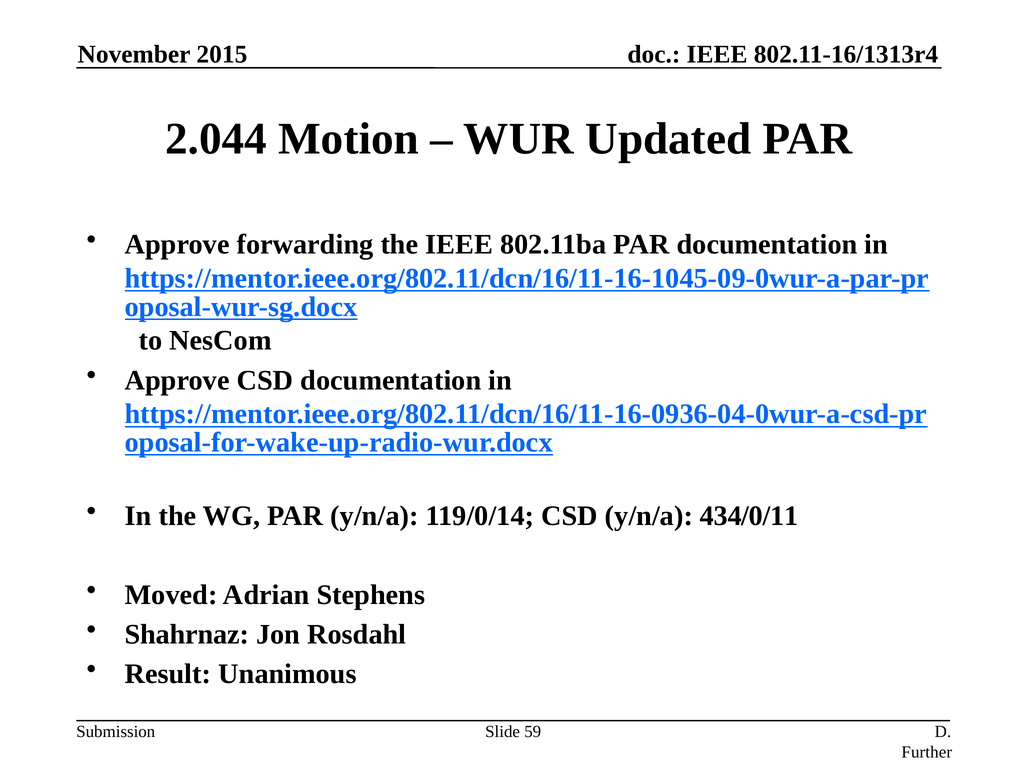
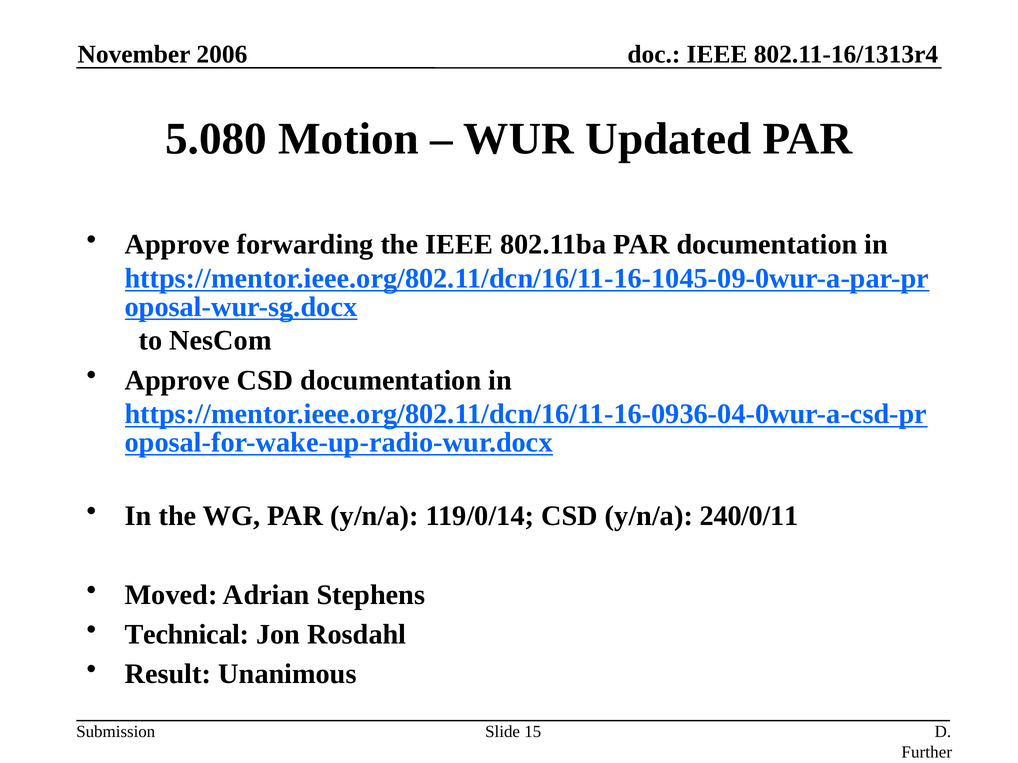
2015: 2015 -> 2006
2.044: 2.044 -> 5.080
434/0/11: 434/0/11 -> 240/0/11
Shahrnaz: Shahrnaz -> Technical
59: 59 -> 15
